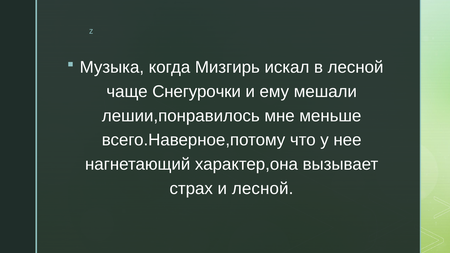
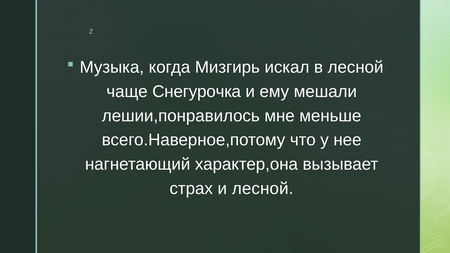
Снегурочки: Снегурочки -> Снегурочка
